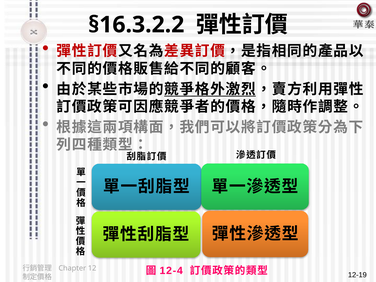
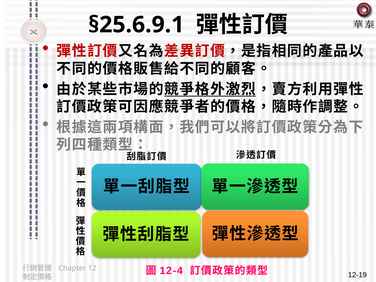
§16.3.2.2: §16.3.2.2 -> §25.6.9.1
